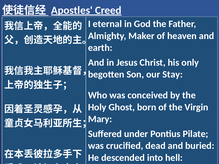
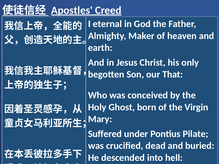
Stay: Stay -> That
